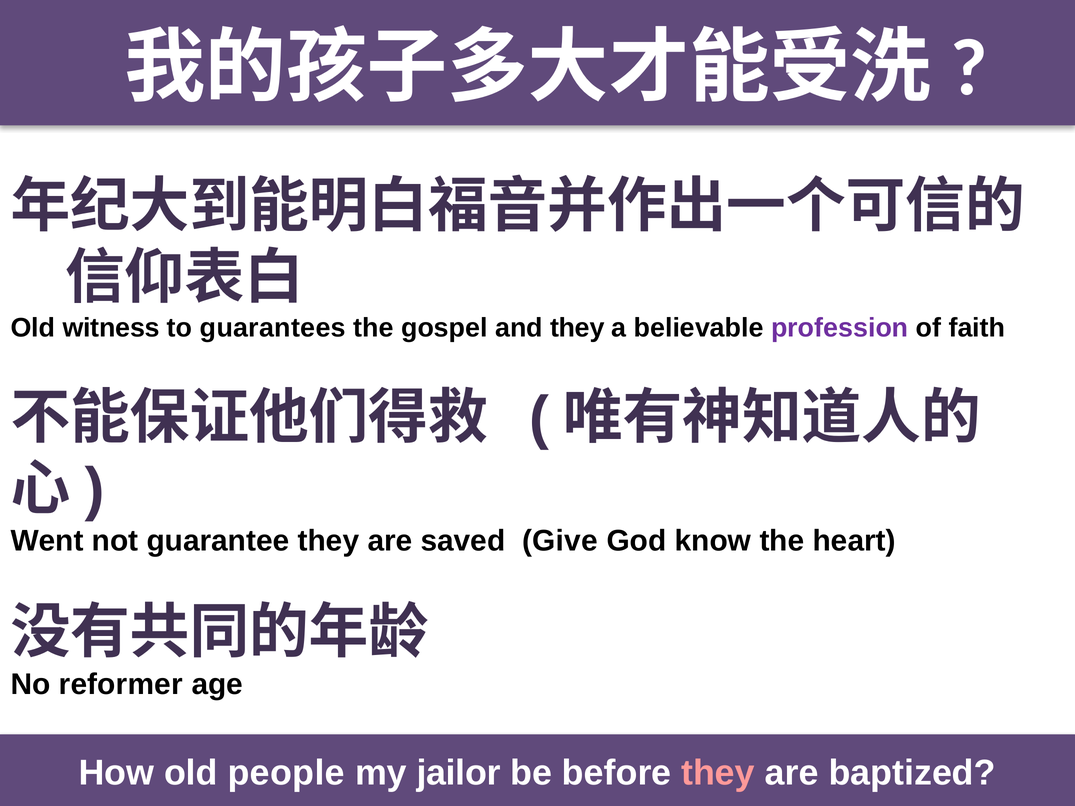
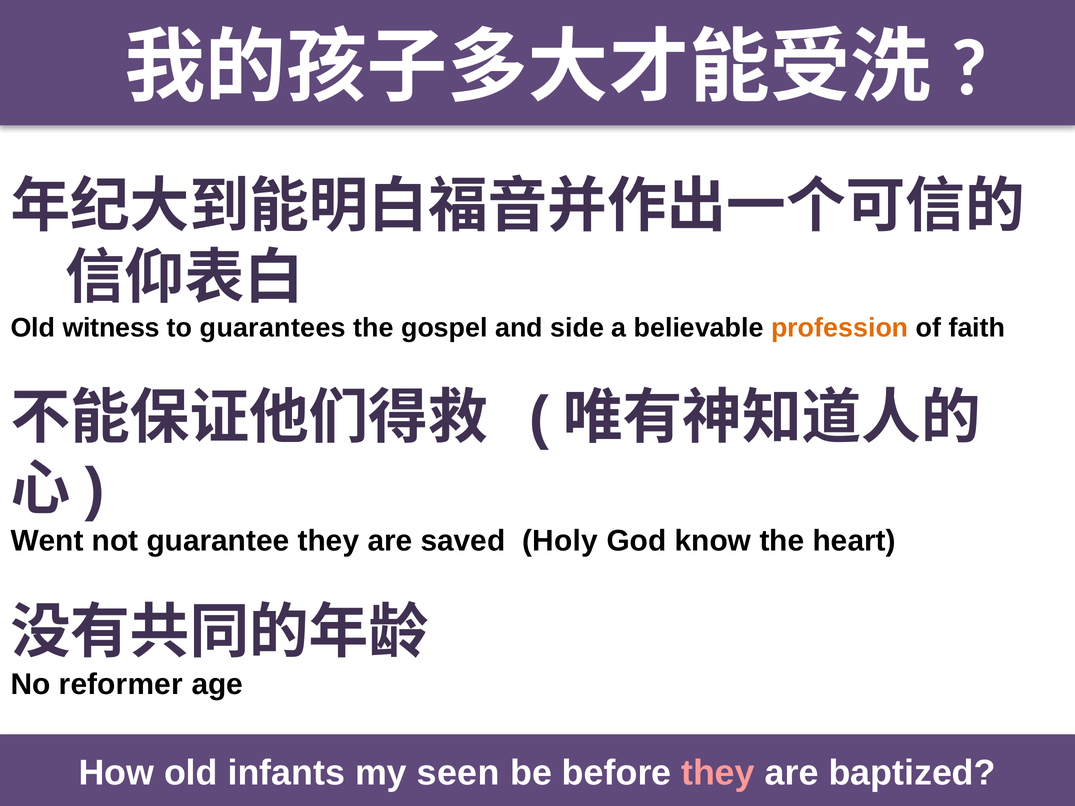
and they: they -> side
profession colour: purple -> orange
Give: Give -> Holy
people: people -> infants
jailor: jailor -> seen
